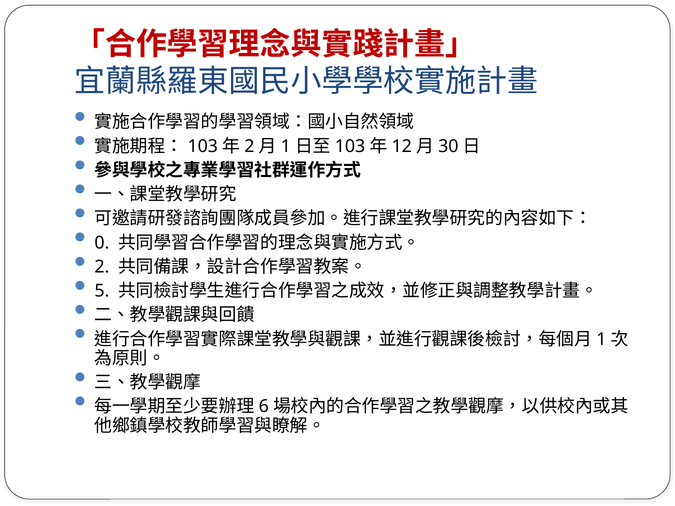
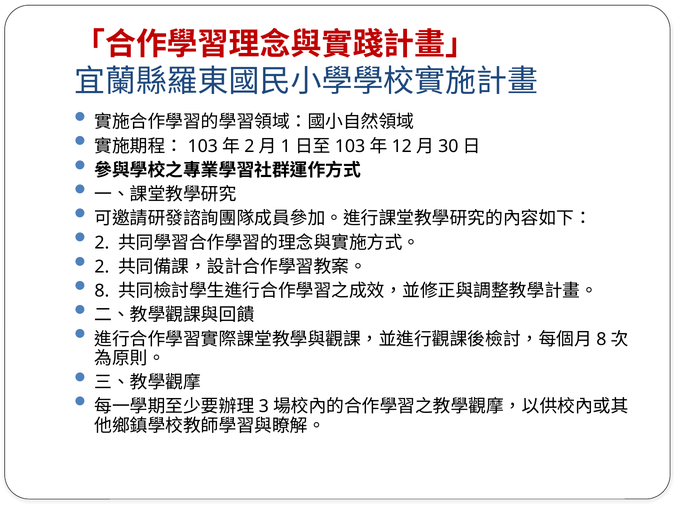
0 at (102, 243): 0 -> 2
5 at (102, 291): 5 -> 8
1 at (601, 339): 1 -> 8
6: 6 -> 3
